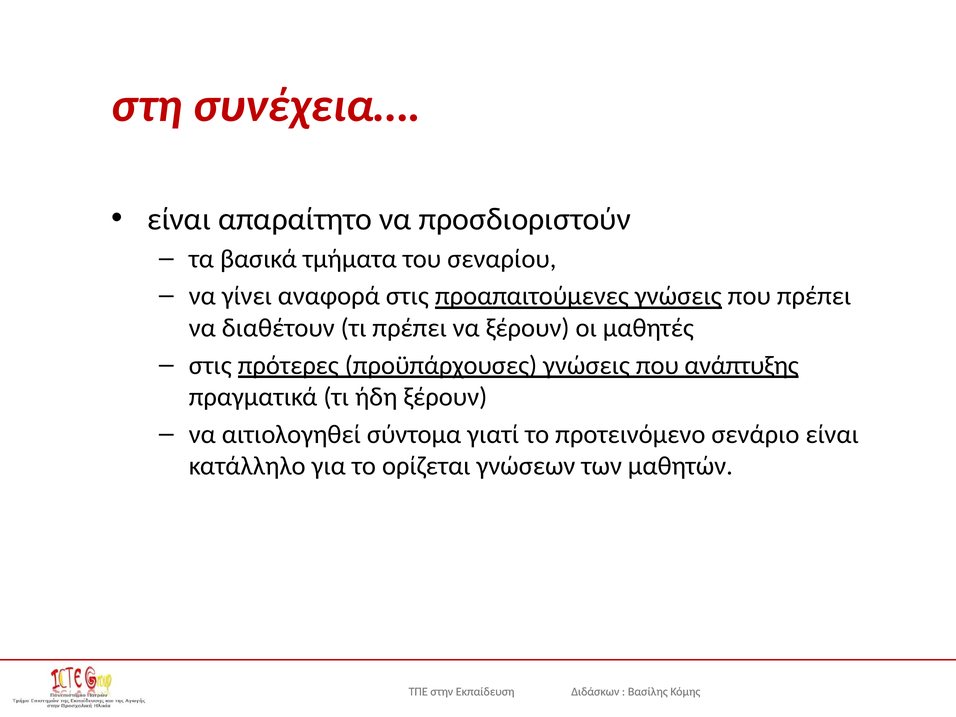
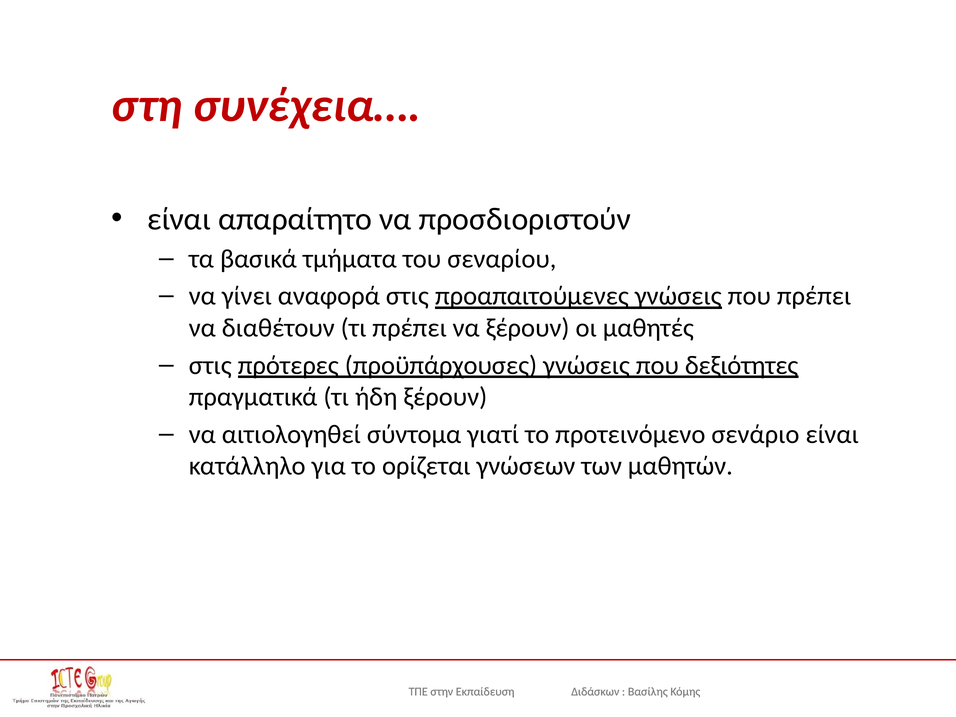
ανάπτυξης: ανάπτυξης -> δεξιότητες
